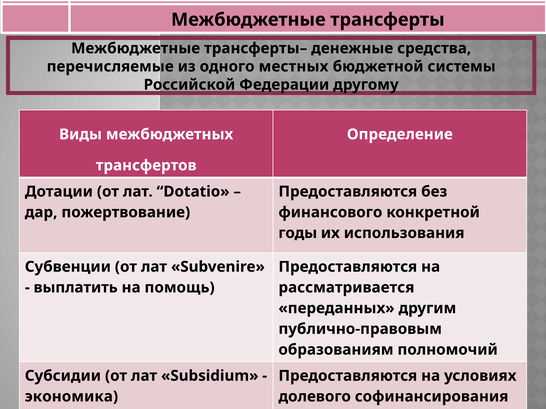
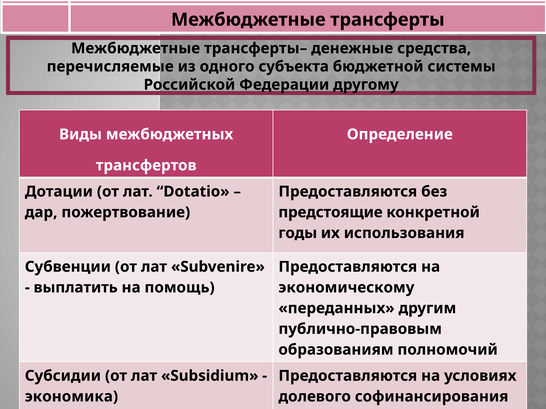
местных: местных -> субъекта
финансового: финансового -> предстоящие
рассматривается: рассматривается -> экономическому
